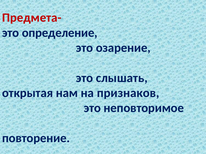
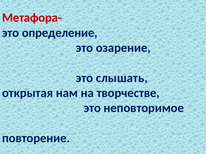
Предмета-: Предмета- -> Метафора-
признаков: признаков -> творчестве
